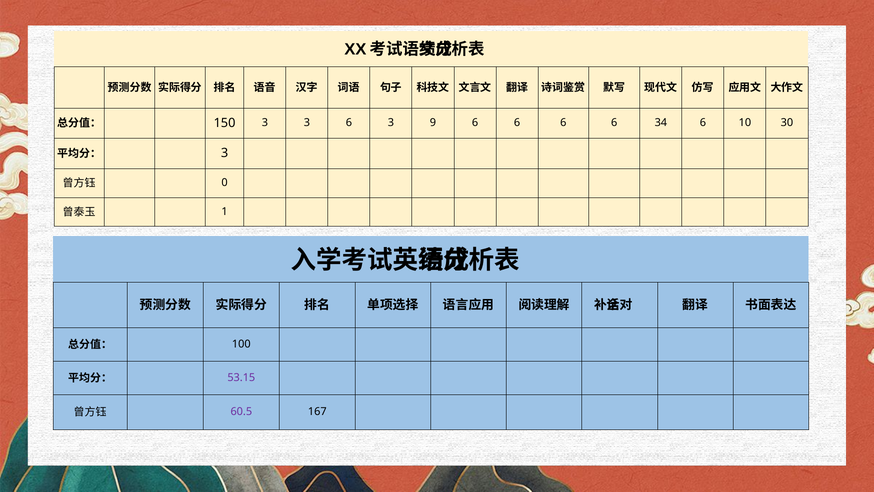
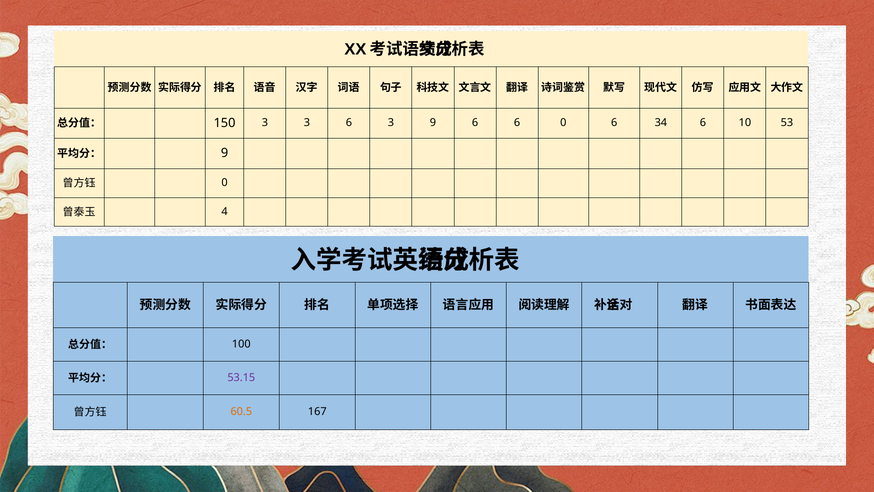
9 6 6 6: 6 -> 0
30: 30 -> 53
3 at (225, 153): 3 -> 9
1: 1 -> 4
60.5 colour: purple -> orange
